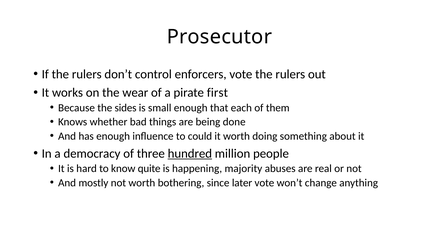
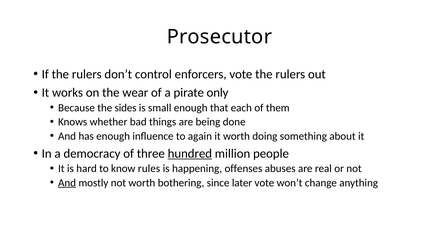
first: first -> only
could: could -> again
quite: quite -> rules
majority: majority -> offenses
And at (67, 183) underline: none -> present
